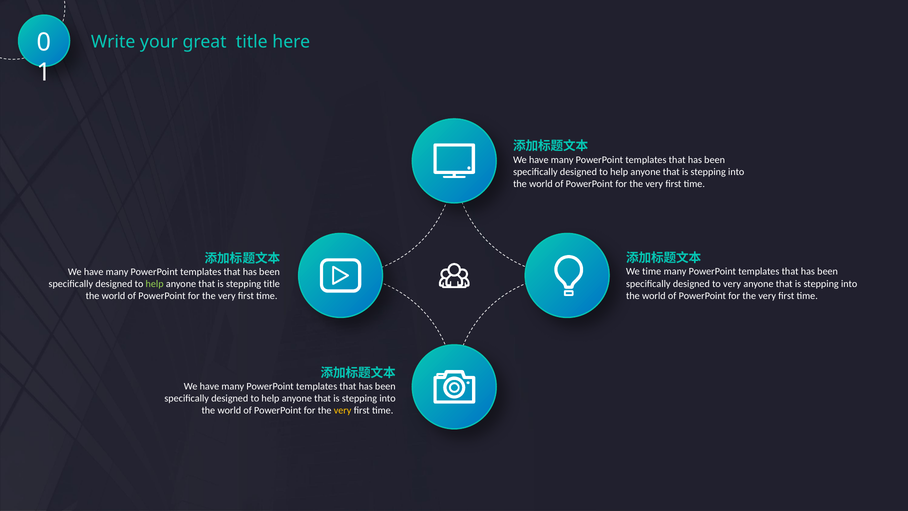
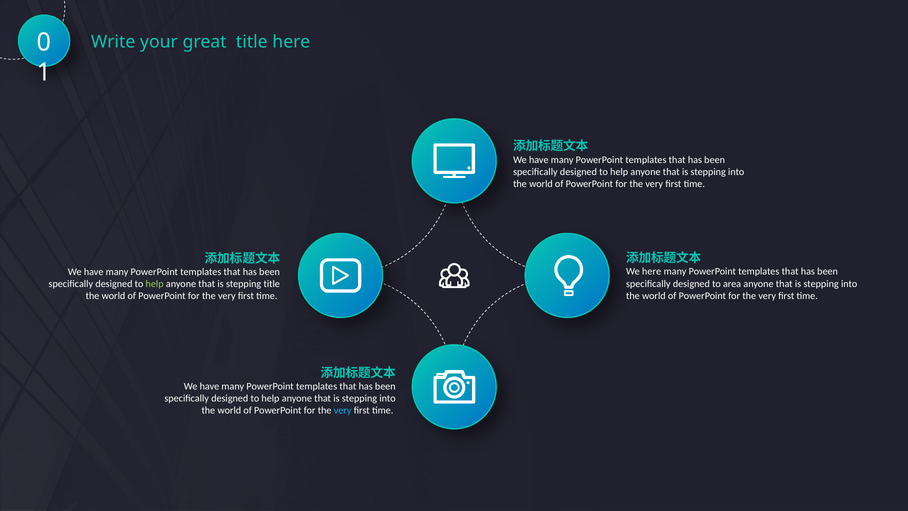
We time: time -> here
to very: very -> area
very at (343, 410) colour: yellow -> light blue
